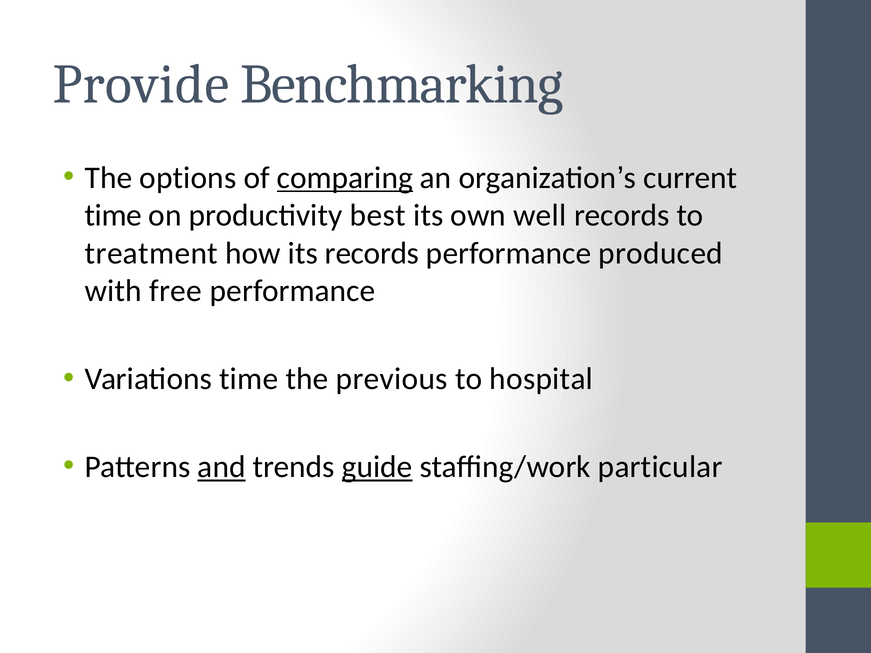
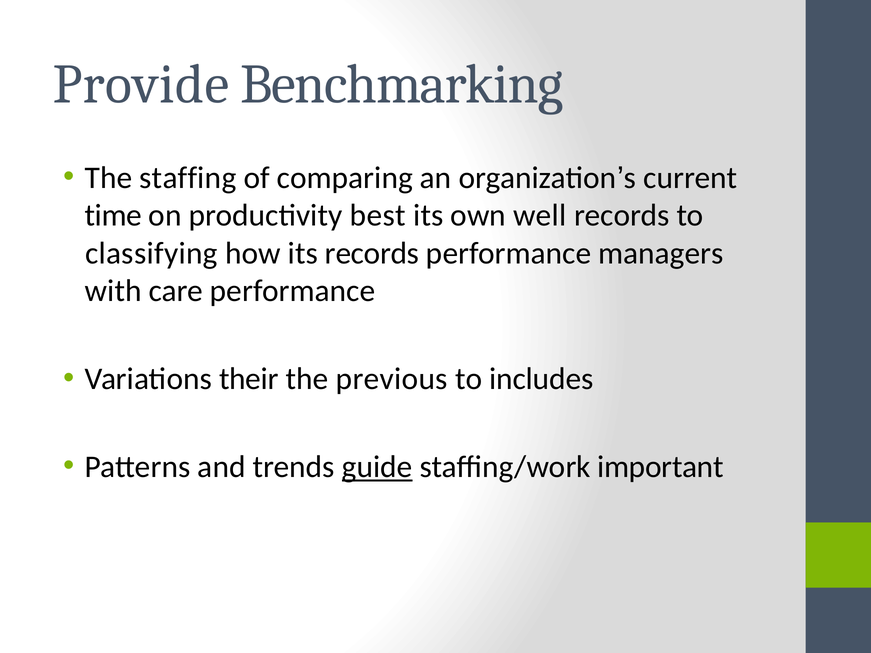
options: options -> staffing
comparing underline: present -> none
treatment: treatment -> classifying
produced: produced -> managers
free: free -> care
Variations time: time -> their
hospital: hospital -> includes
and underline: present -> none
particular: particular -> important
